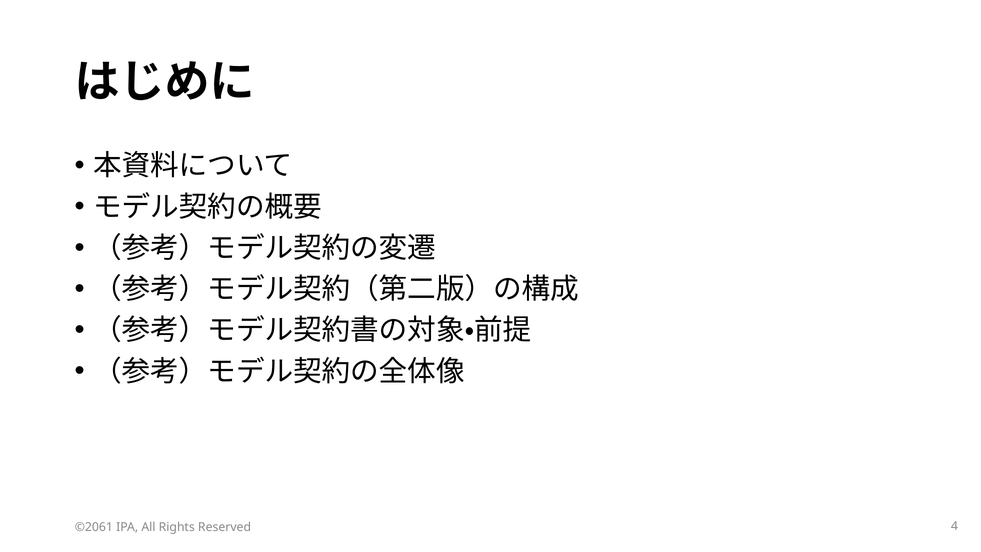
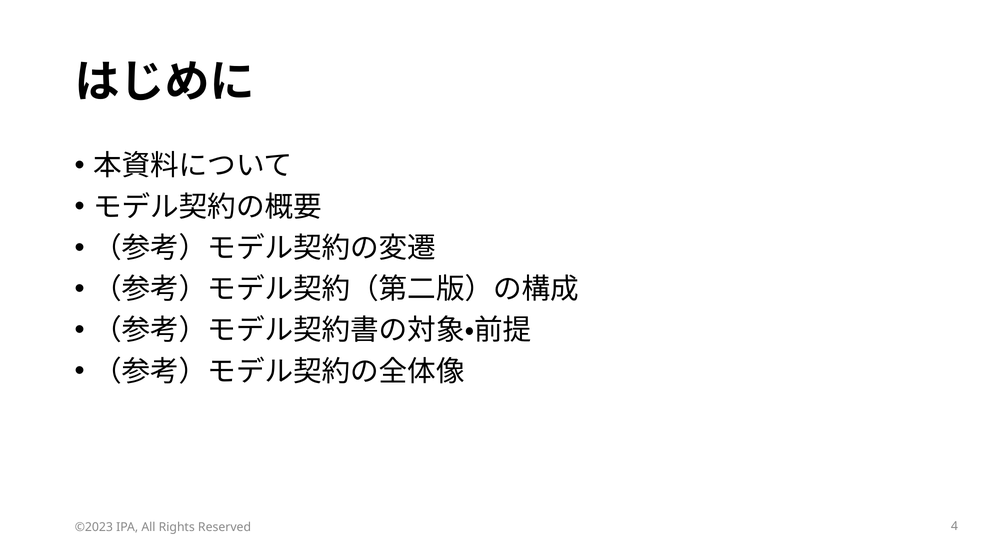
©2061: ©2061 -> ©2023
